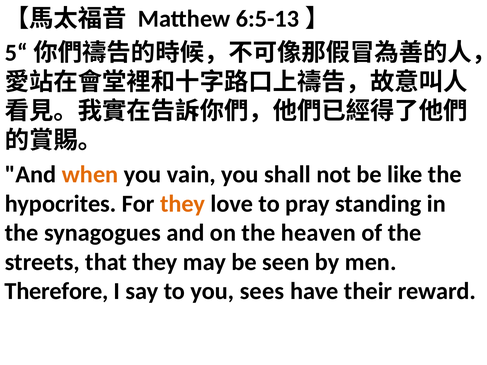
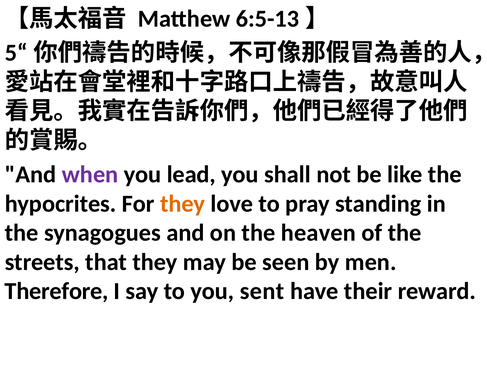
when colour: orange -> purple
vain: vain -> lead
sees: sees -> sent
